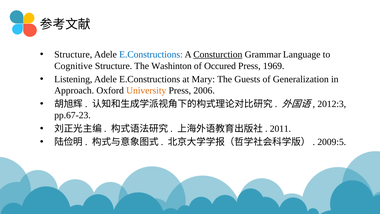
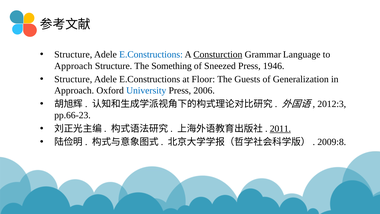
Cognitive at (73, 66): Cognitive -> Approach
Washinton: Washinton -> Something
Occured: Occured -> Sneezed
1969: 1969 -> 1946
Listening at (73, 79): Listening -> Structure
Mary: Mary -> Floor
University colour: orange -> blue
pp.67-23: pp.67-23 -> pp.66-23
2011 underline: none -> present
2009:5: 2009:5 -> 2009:8
